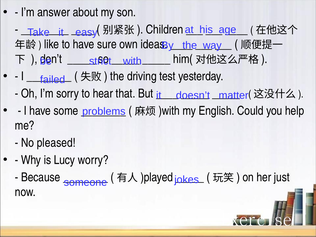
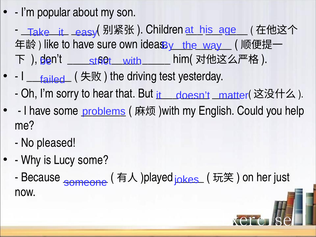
answer: answer -> popular
Lucy worry: worry -> some
